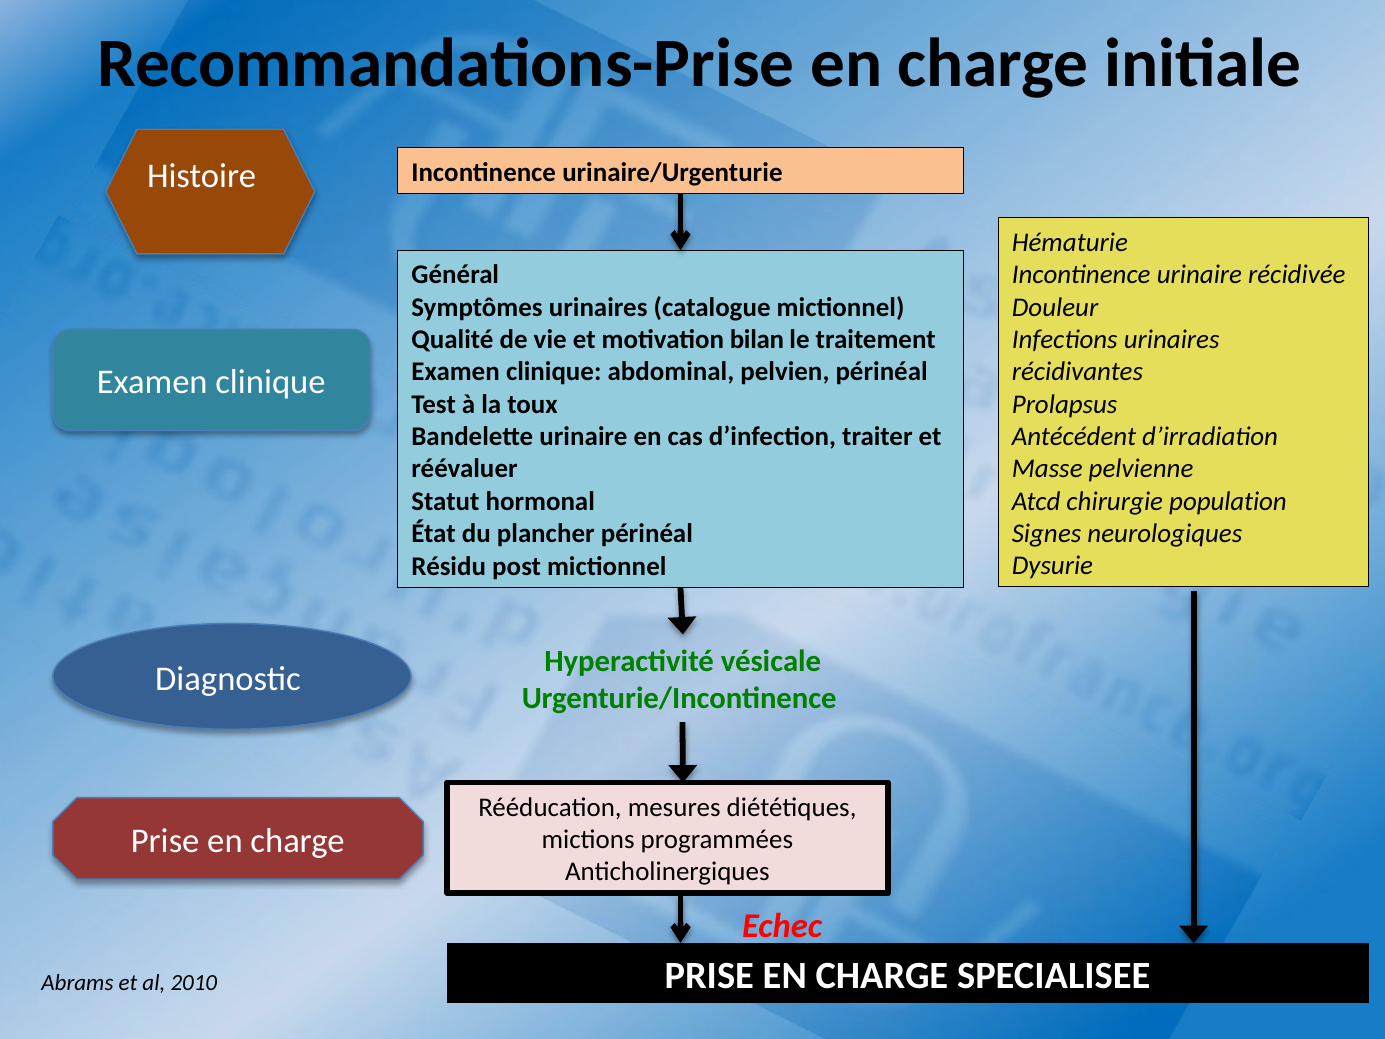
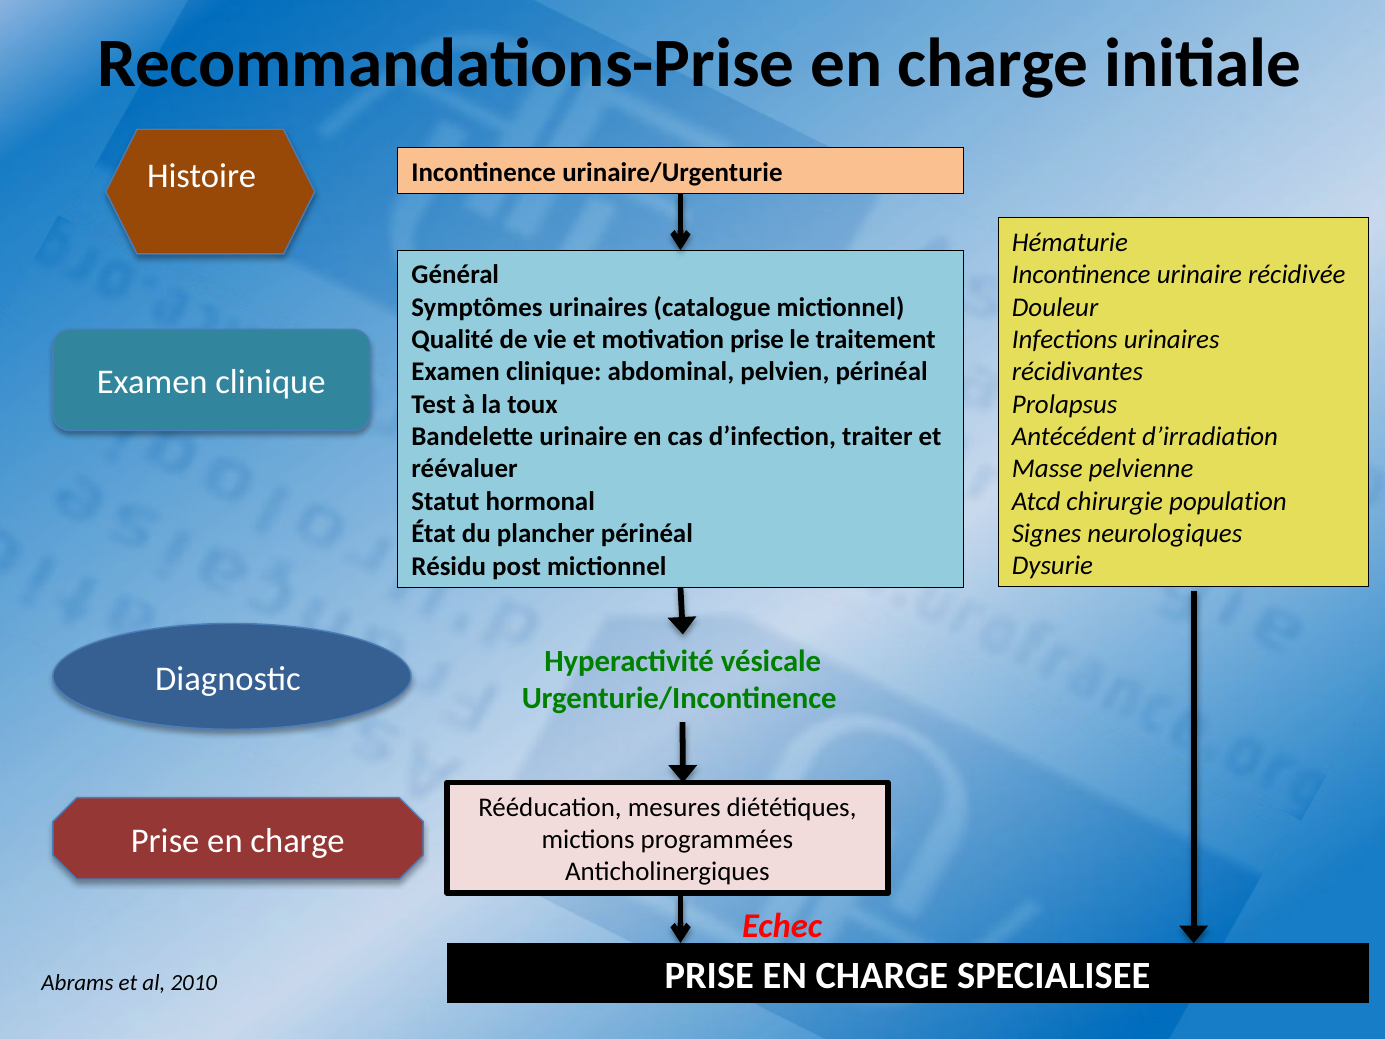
motivation bilan: bilan -> prise
